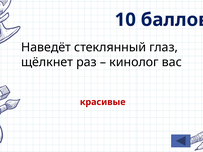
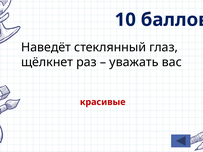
кинолог: кинолог -> уважать
